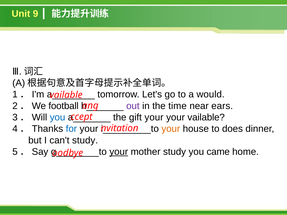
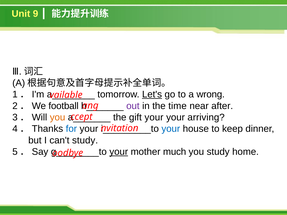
Let's underline: none -> present
would: would -> wrong
ears: ears -> after
you at (58, 117) colour: blue -> orange
your vailable: vailable -> arriving
your at (171, 129) colour: orange -> blue
does: does -> keep
mother study: study -> much
you came: came -> study
